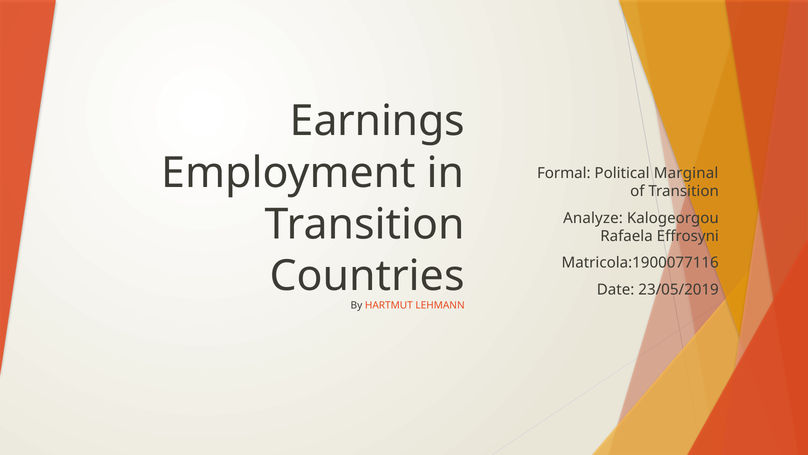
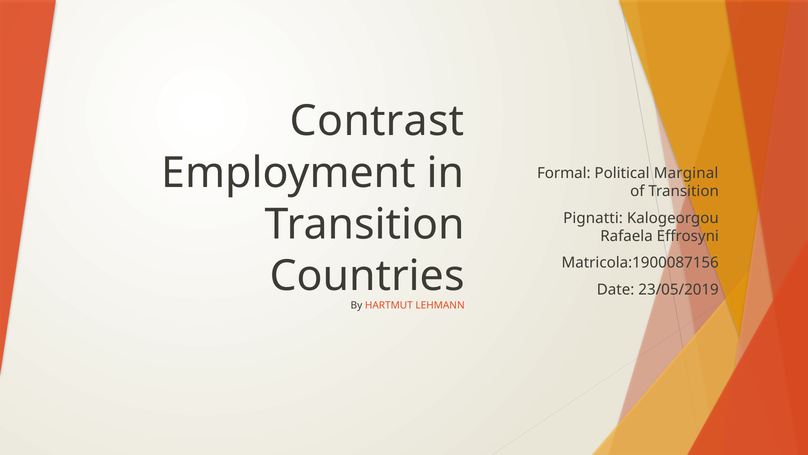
Earnings: Earnings -> Contrast
Analyze: Analyze -> Pignatti
Matricola:1900077116: Matricola:1900077116 -> Matricola:1900087156
